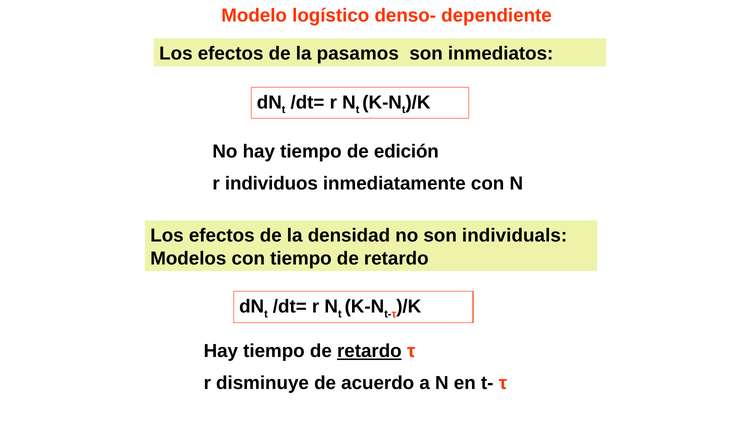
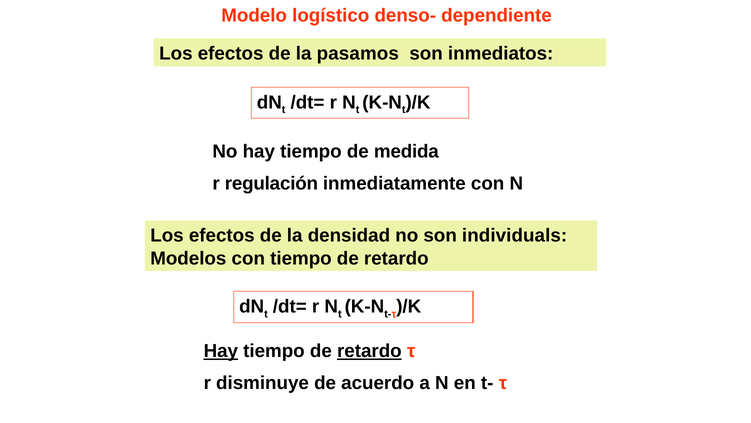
edición: edición -> medida
individuos: individuos -> regulación
Hay at (221, 351) underline: none -> present
